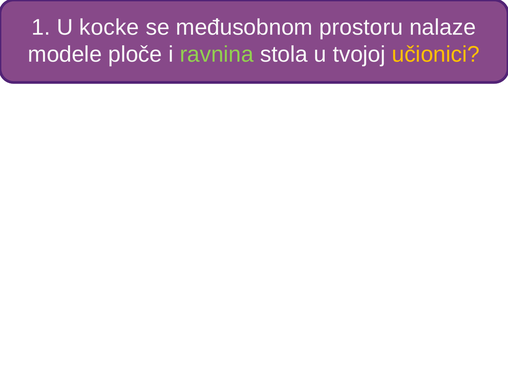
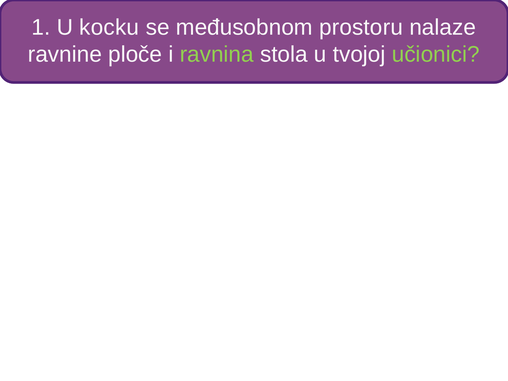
kocke: kocke -> kocku
modele: modele -> ravnine
učionici colour: yellow -> light green
